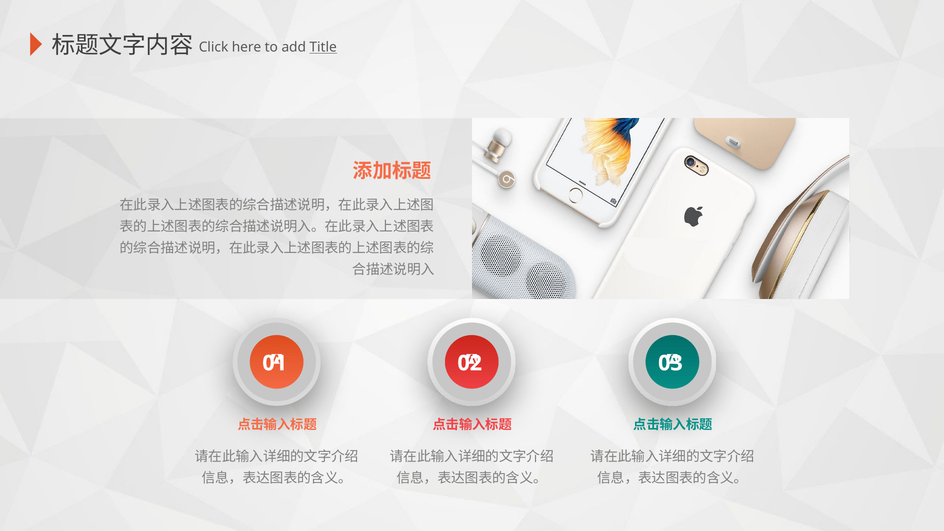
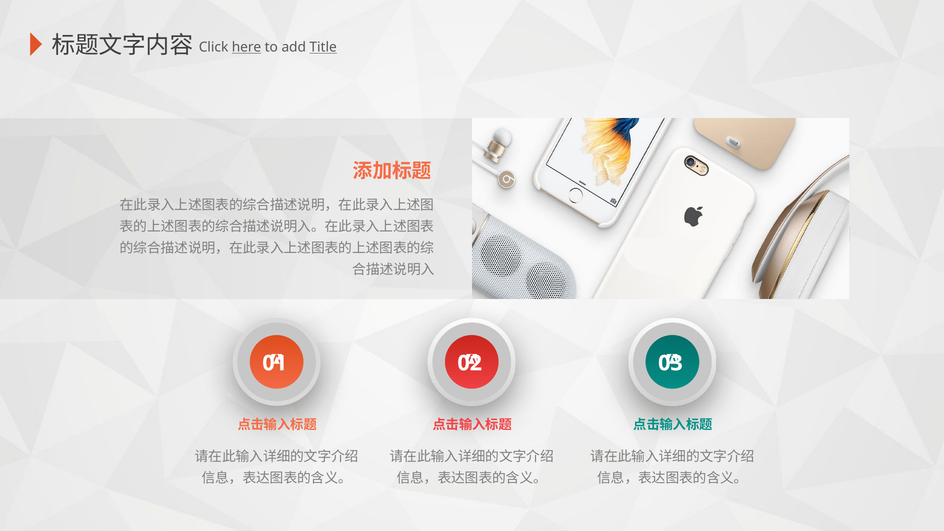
here underline: none -> present
